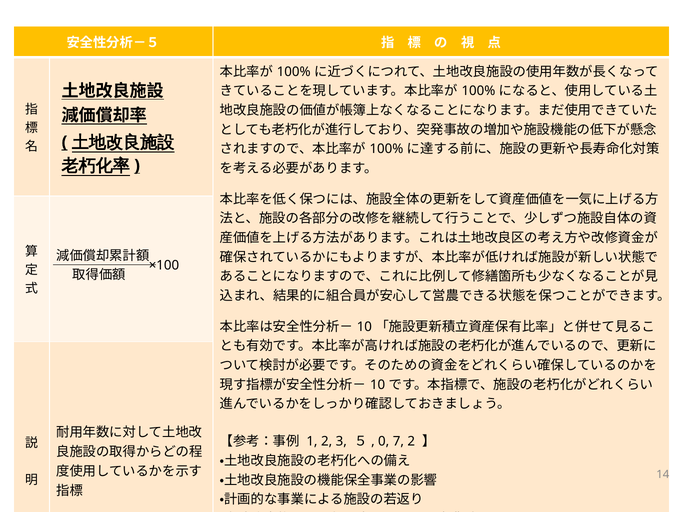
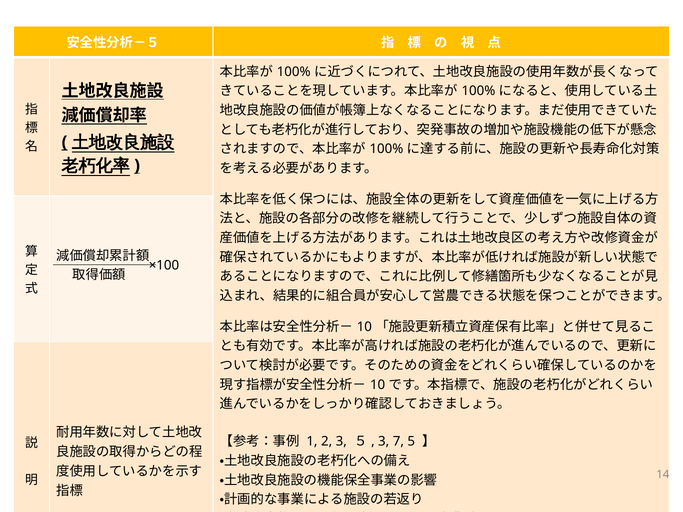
0 at (384, 442): 0 -> 3
7 2: 2 -> 5
